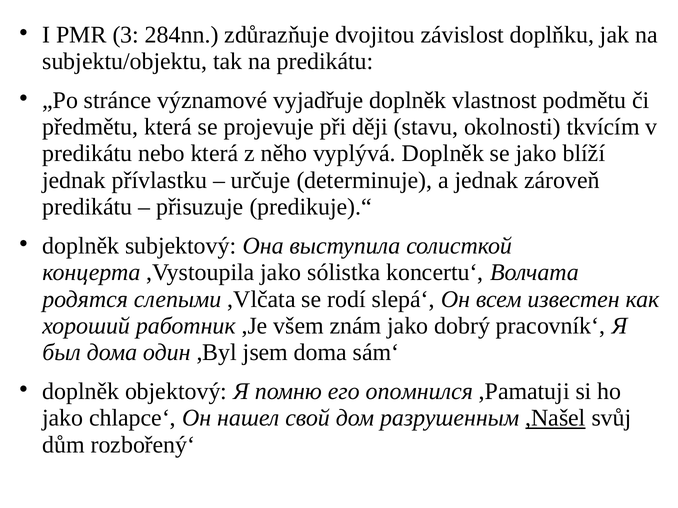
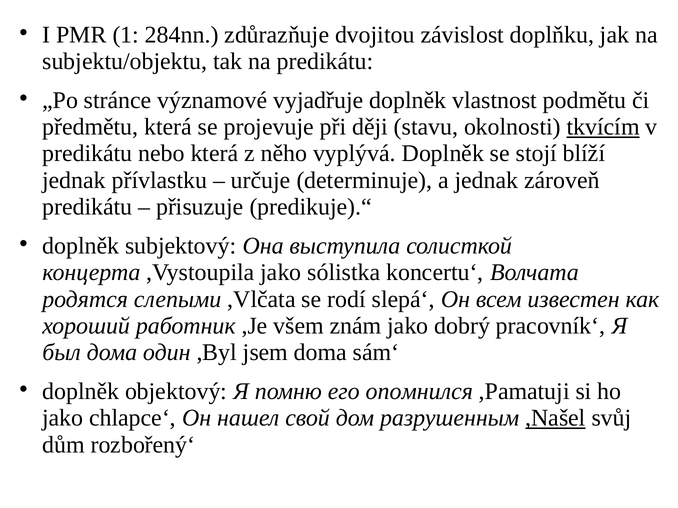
3: 3 -> 1
tkvícím underline: none -> present
se jako: jako -> stojí
